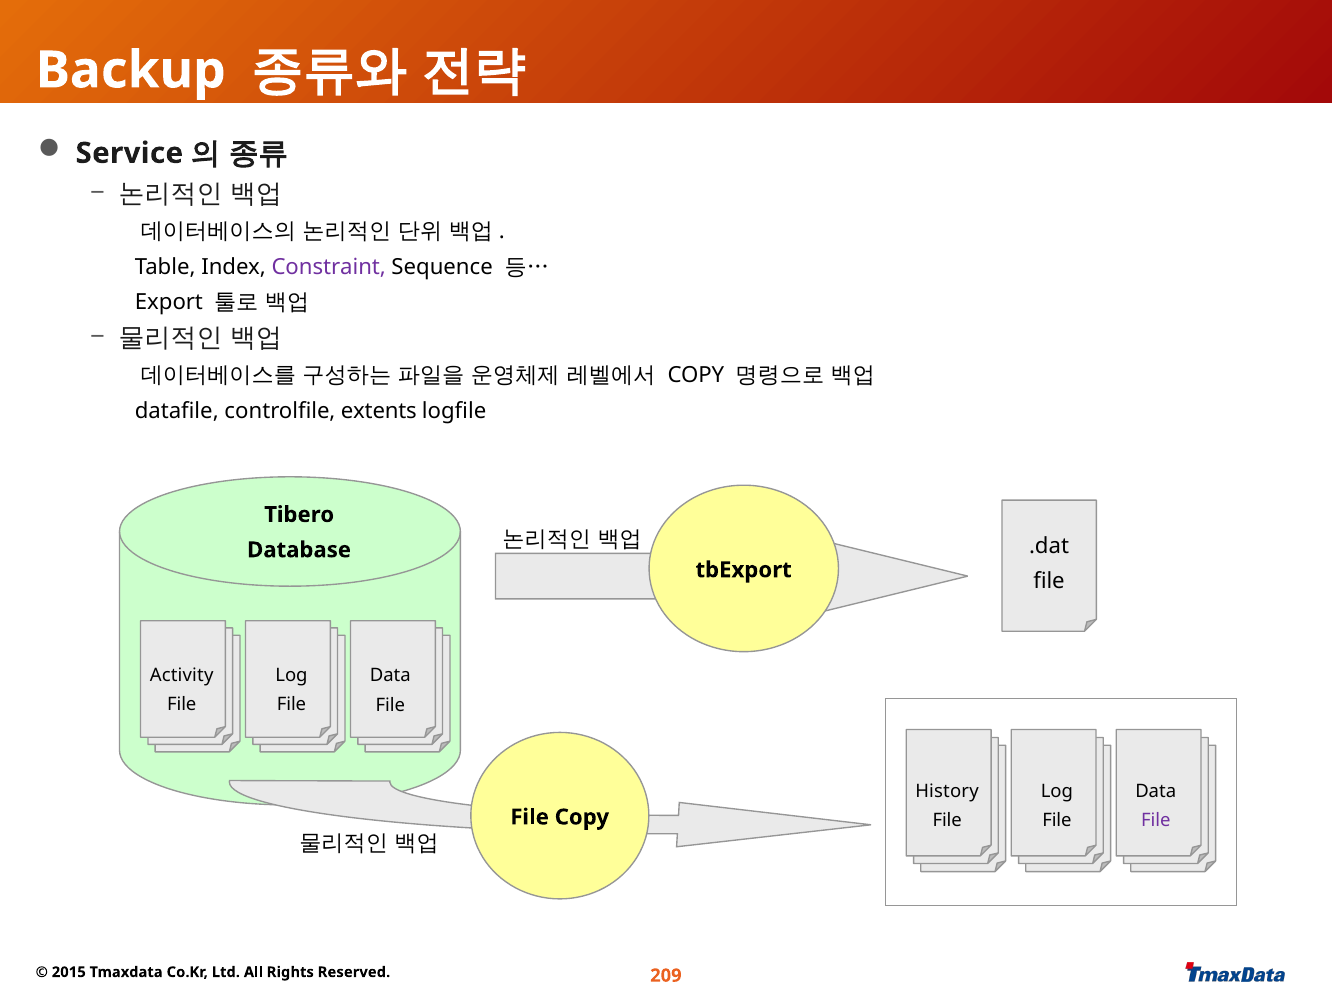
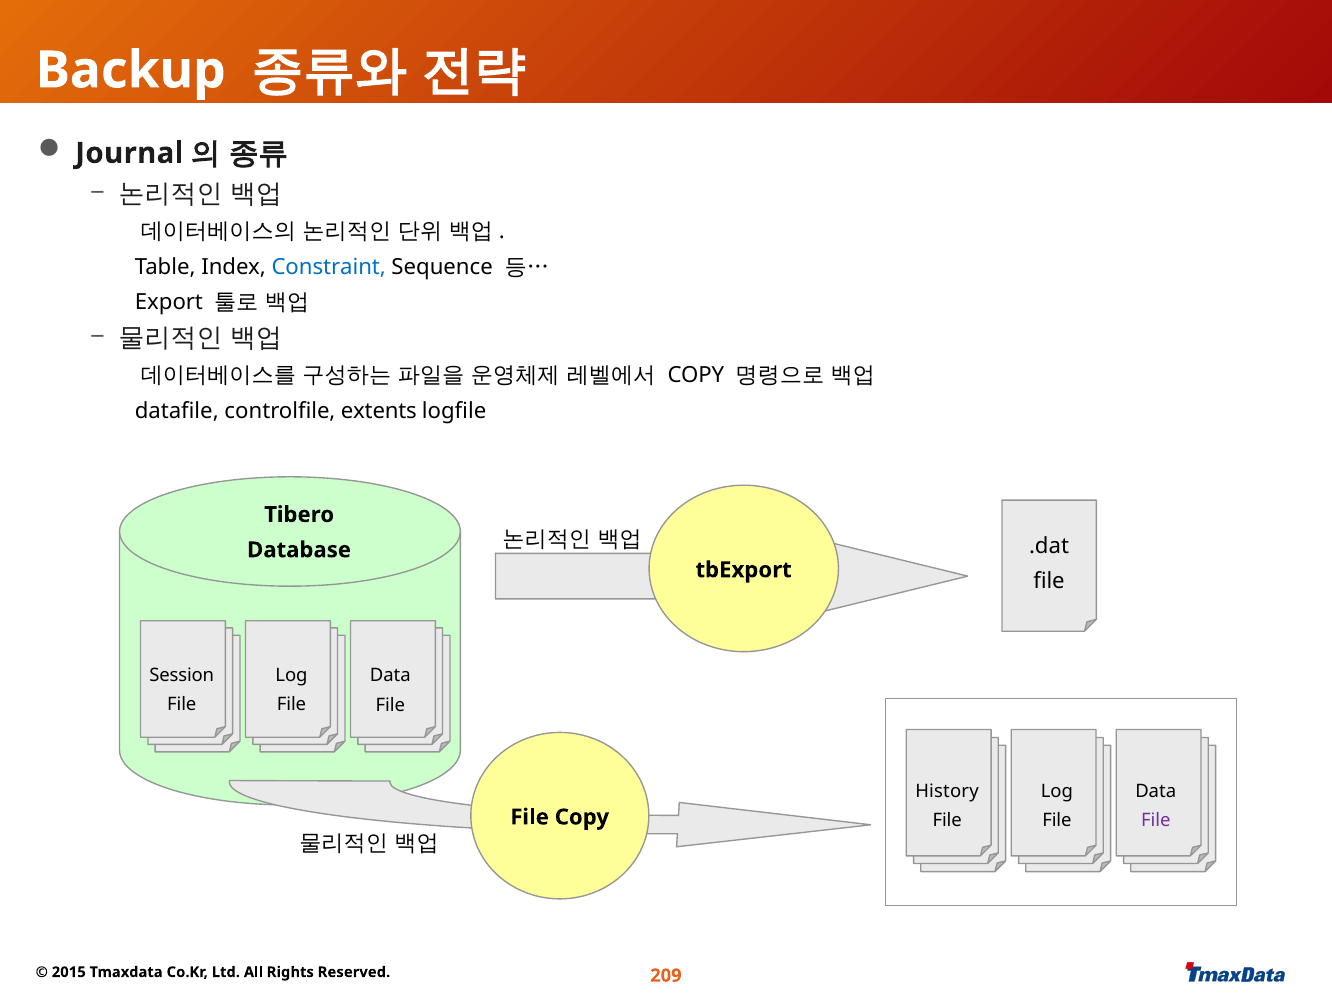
Service: Service -> Journal
Constraint colour: purple -> blue
Activity: Activity -> Session
